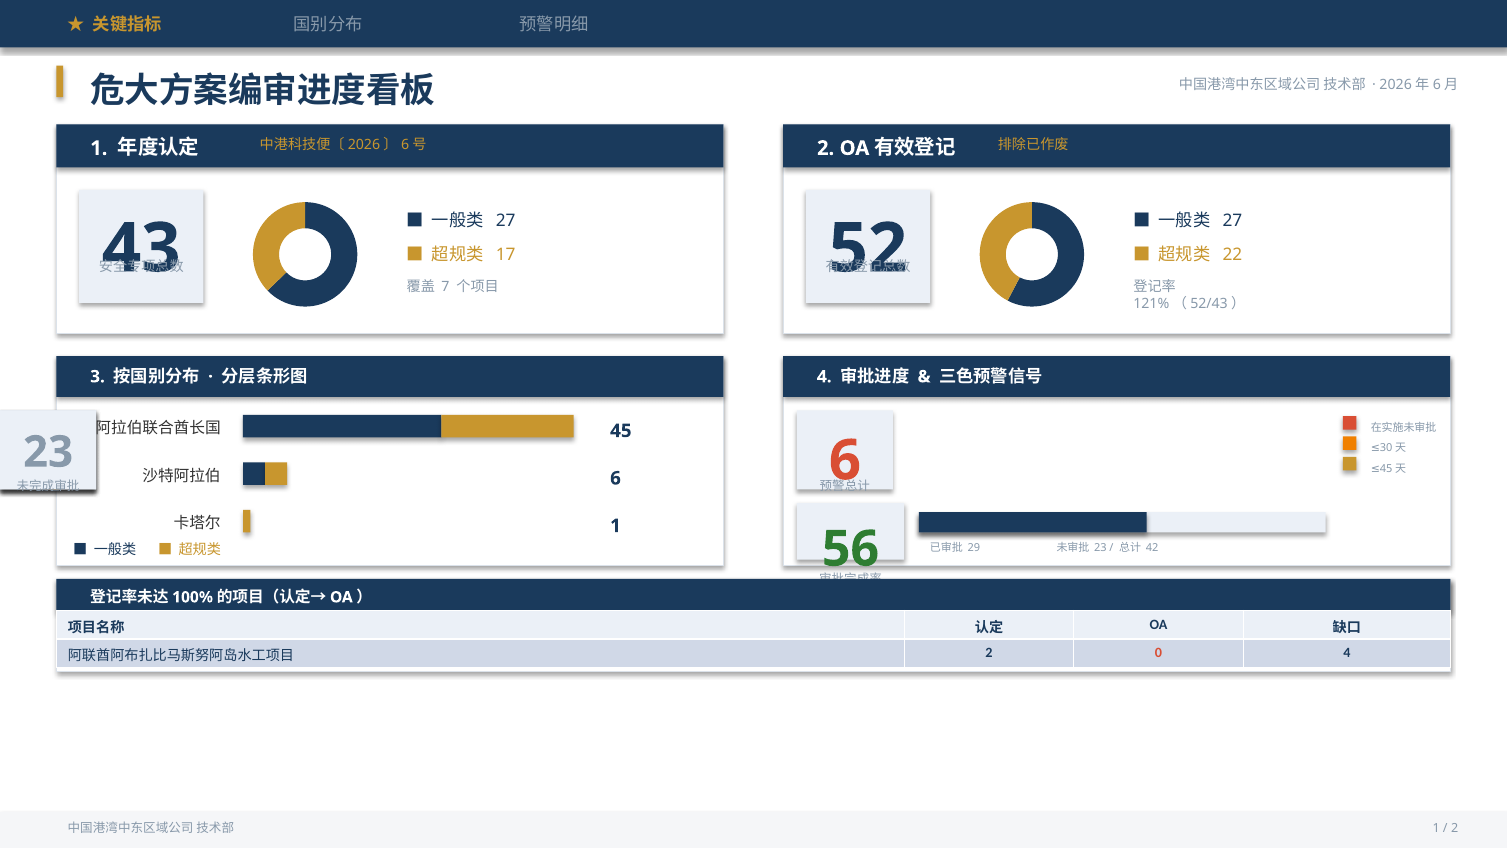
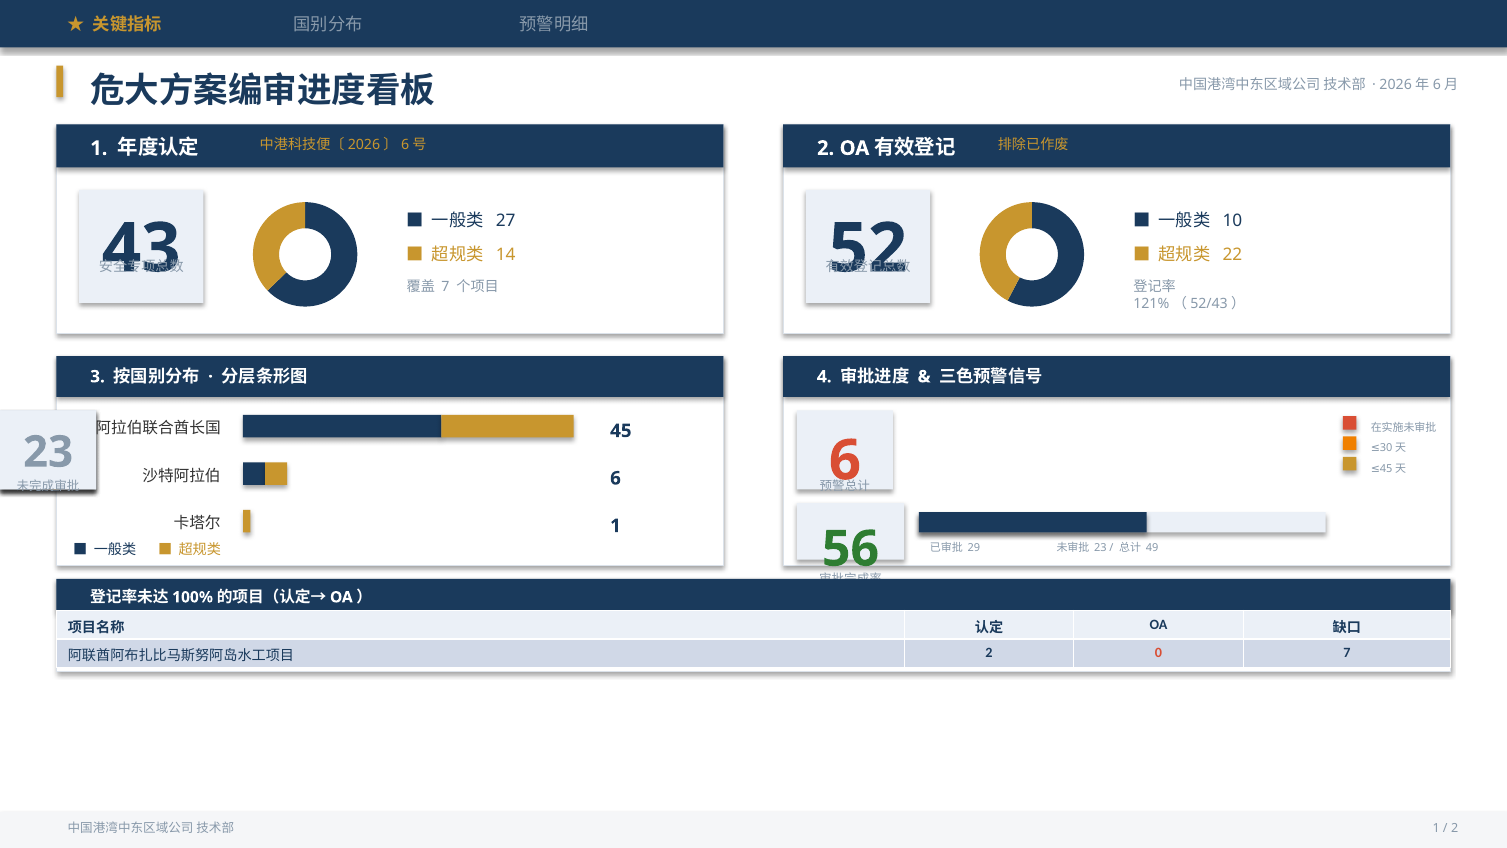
27 at (1232, 221): 27 -> 10
17: 17 -> 14
42: 42 -> 49
0 4: 4 -> 7
